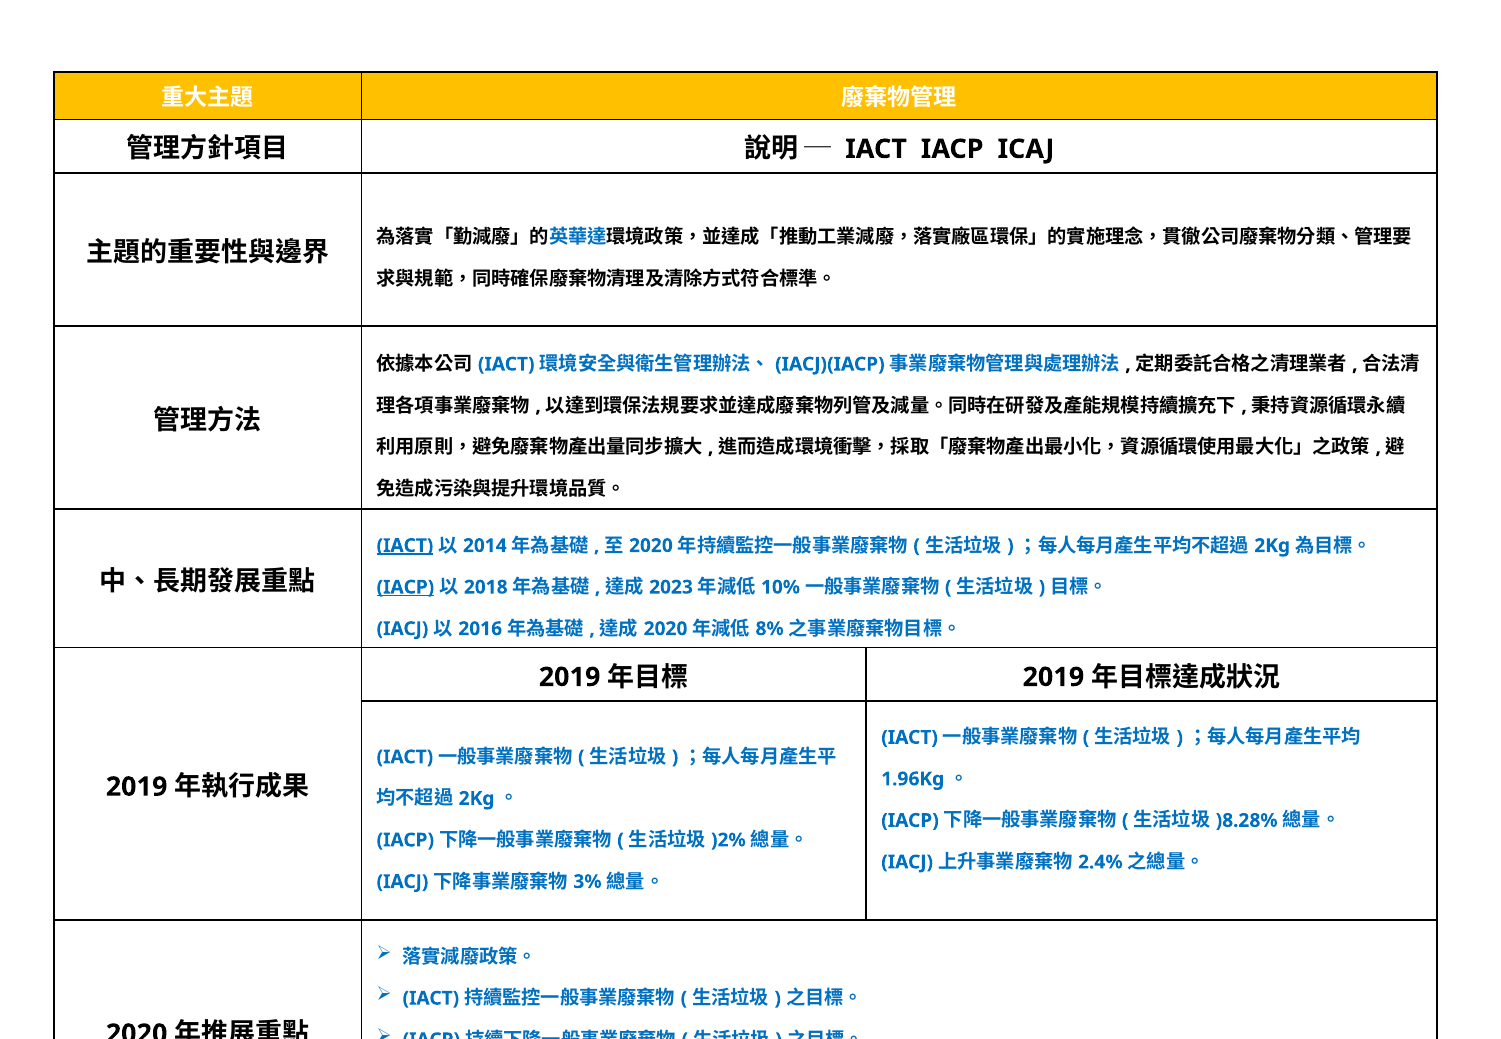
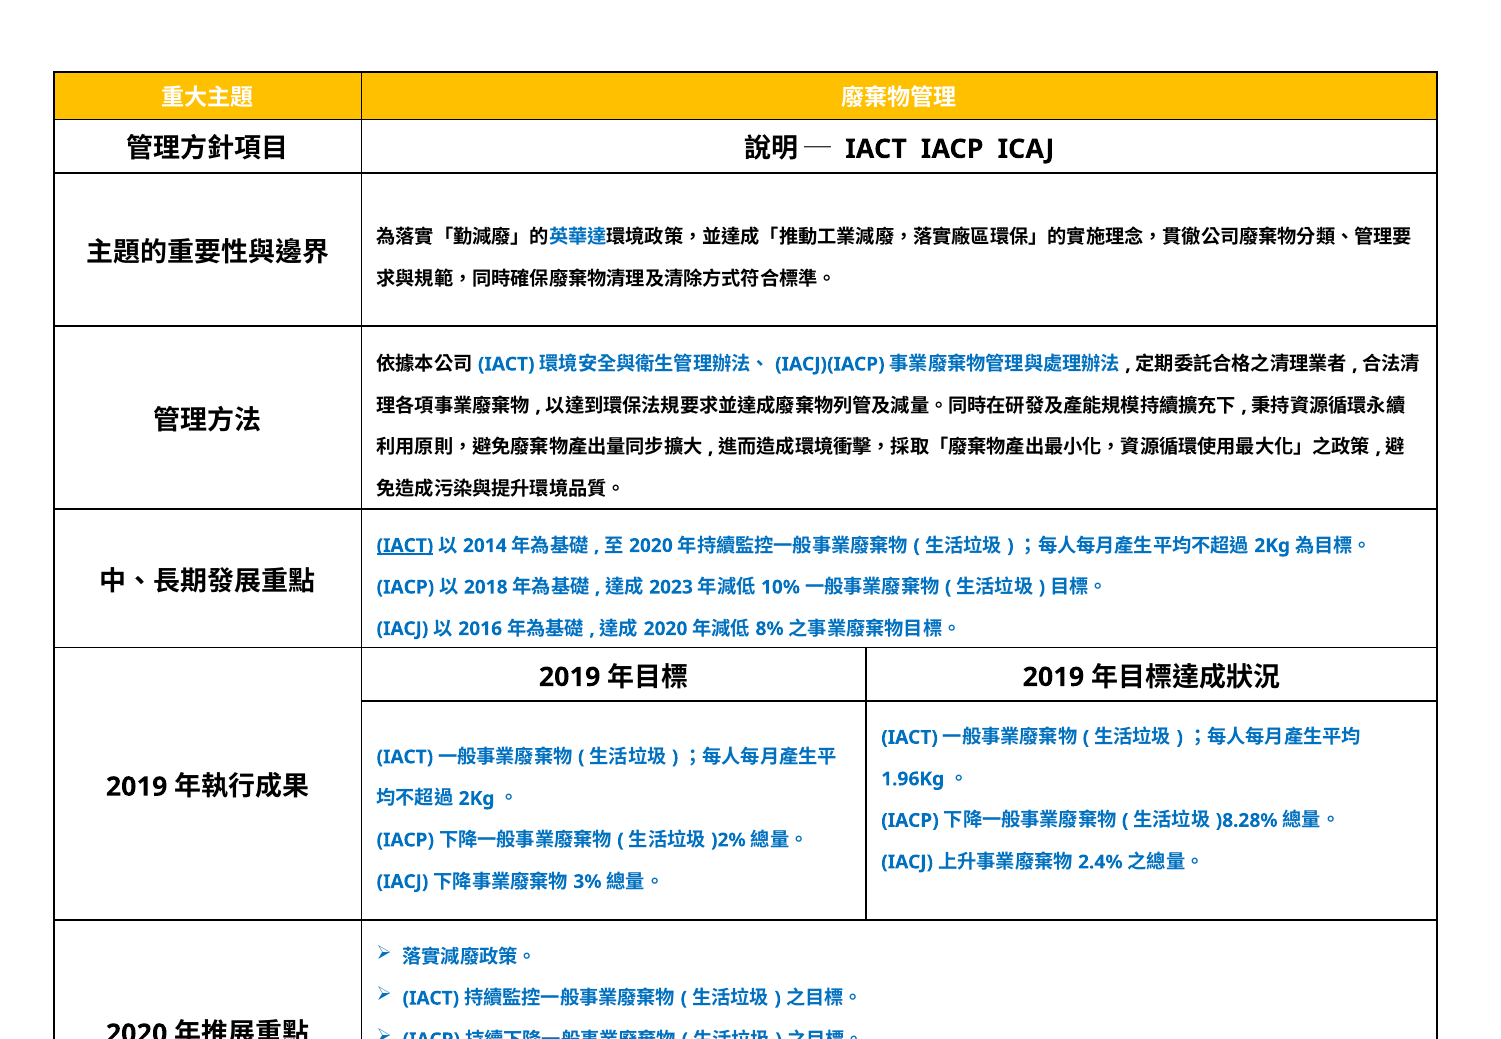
IACP at (405, 587) underline: present -> none
